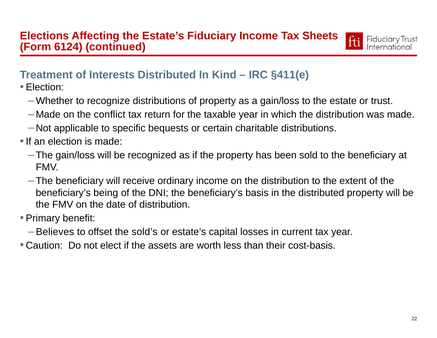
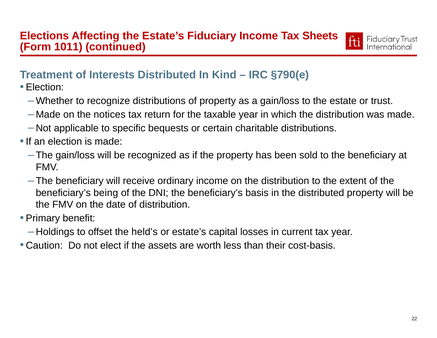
6124: 6124 -> 1011
§411(e: §411(e -> §790(e
conflict: conflict -> notices
Believes: Believes -> Holdings
sold’s: sold’s -> held’s
